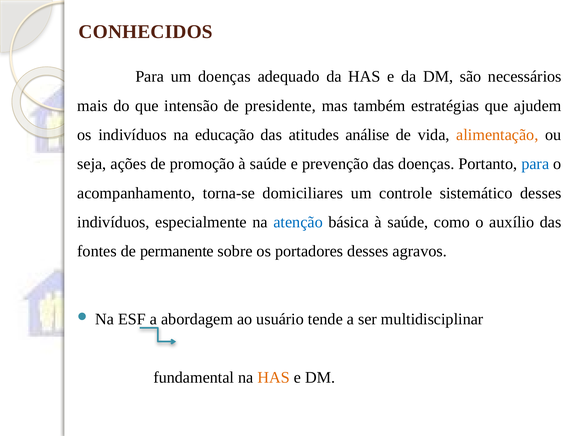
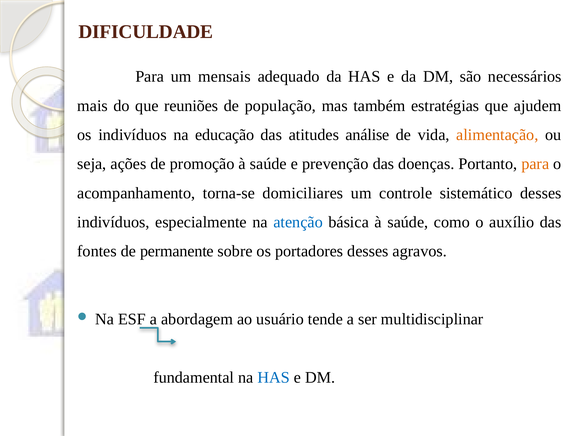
CONHECIDOS: CONHECIDOS -> DIFICULDADE
um doenças: doenças -> mensais
intensão: intensão -> reuniões
presidente: presidente -> população
para at (535, 164) colour: blue -> orange
HAS at (274, 377) colour: orange -> blue
